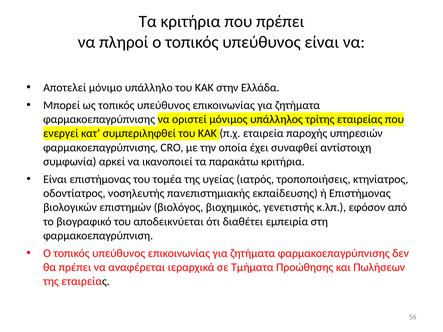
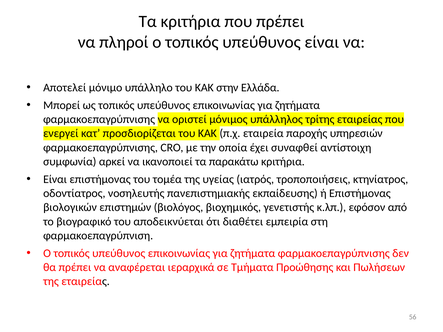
συμπεριληφθεί: συμπεριληφθεί -> προσδιορίζεται
